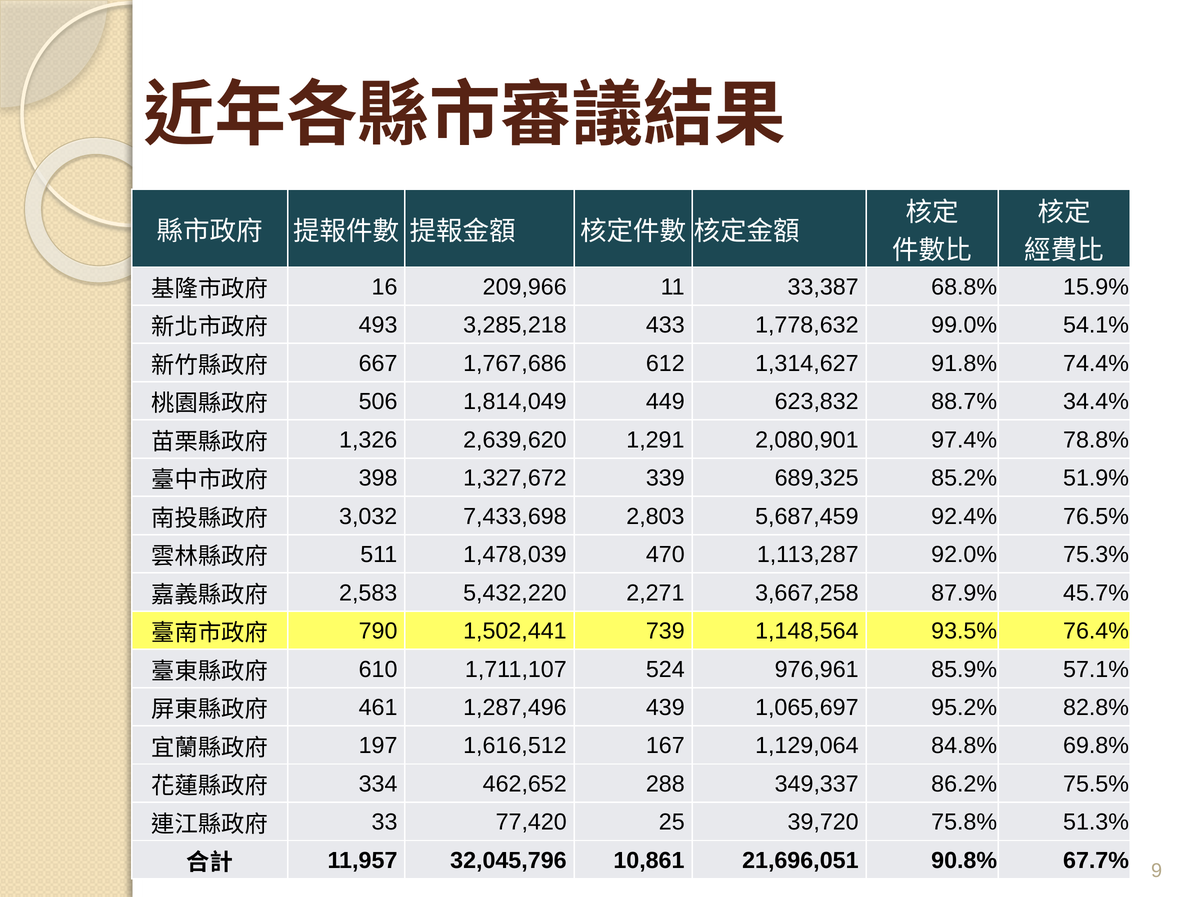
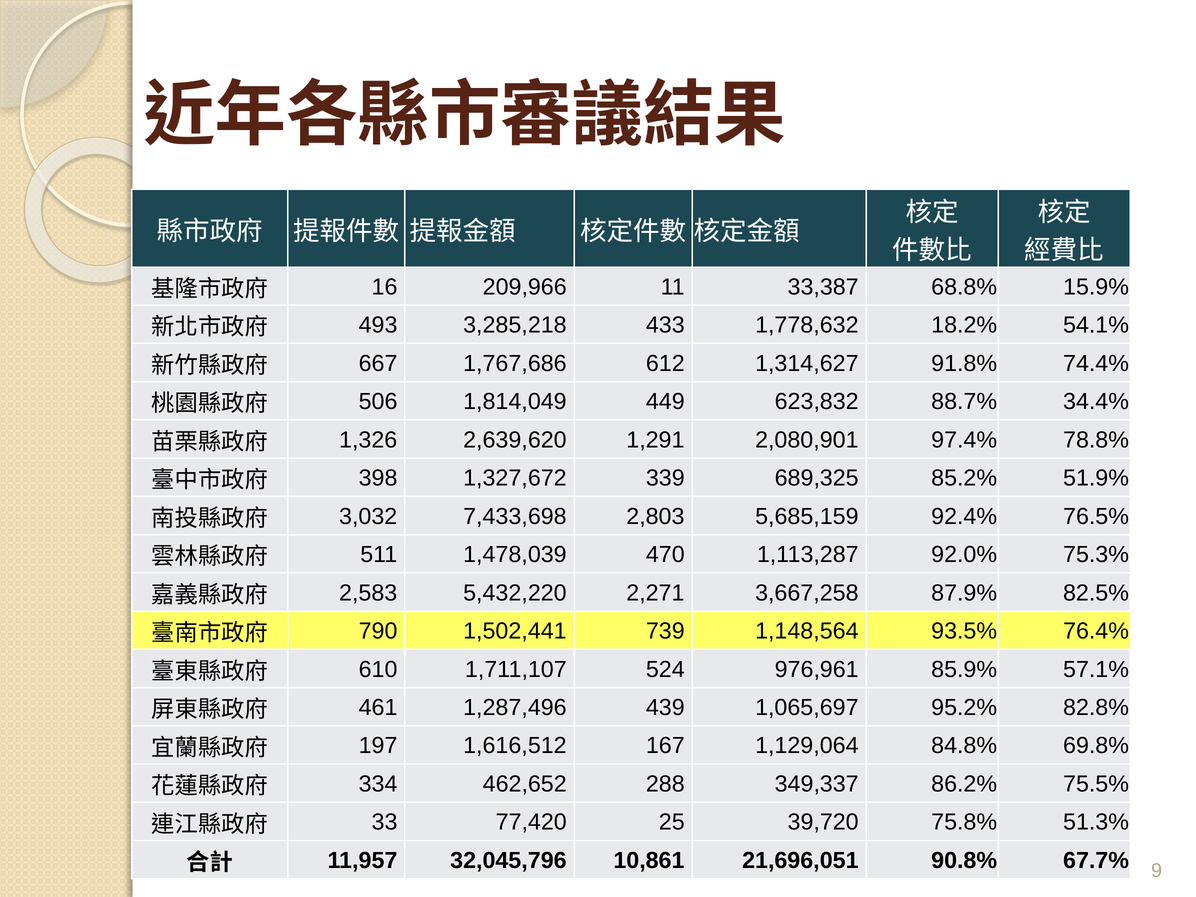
99.0%: 99.0% -> 18.2%
5,687,459: 5,687,459 -> 5,685,159
45.7%: 45.7% -> 82.5%
